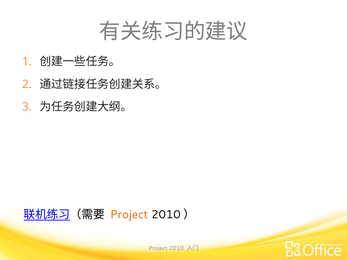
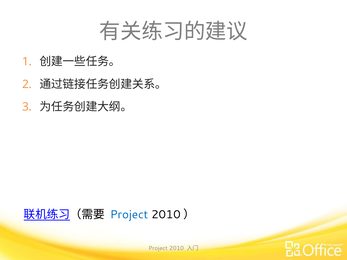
Project at (129, 215) colour: orange -> blue
